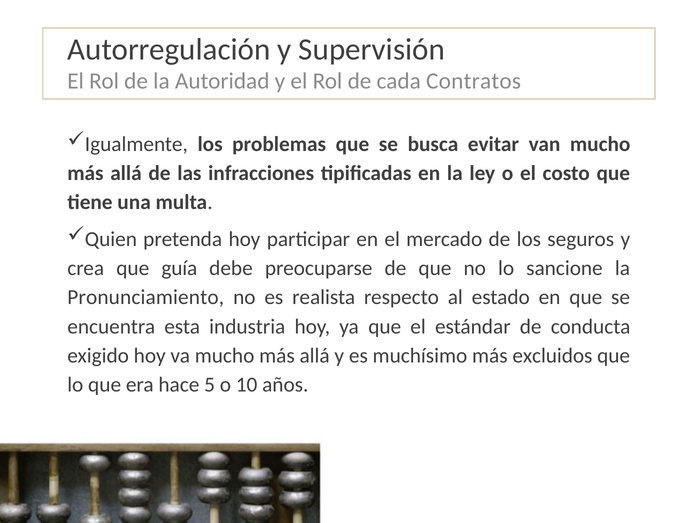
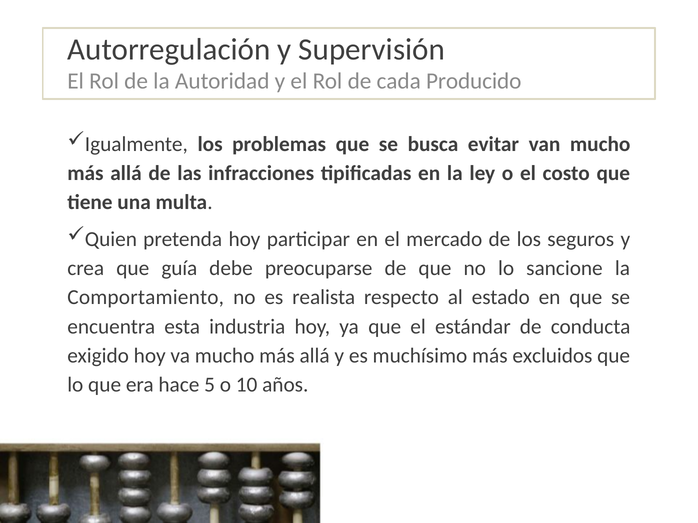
Contratos: Contratos -> Producido
Pronunciamiento: Pronunciamiento -> Comportamiento
